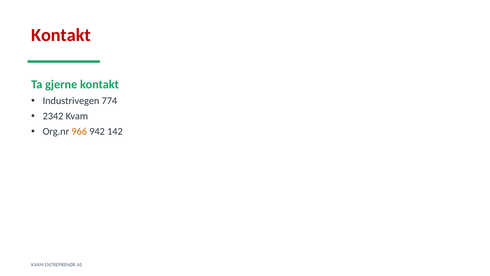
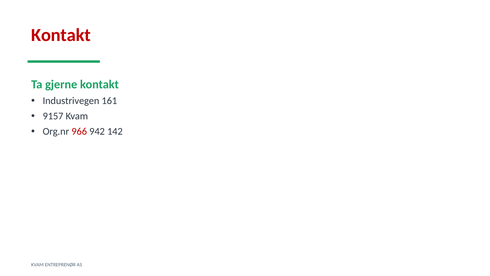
774: 774 -> 161
2342: 2342 -> 9157
966 colour: orange -> red
